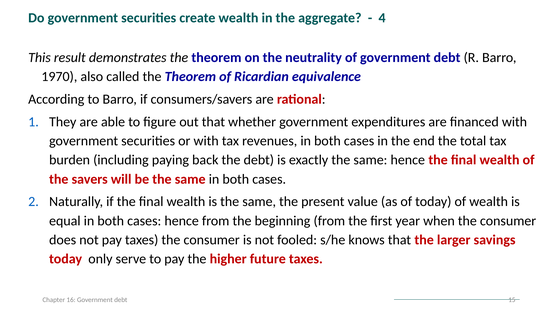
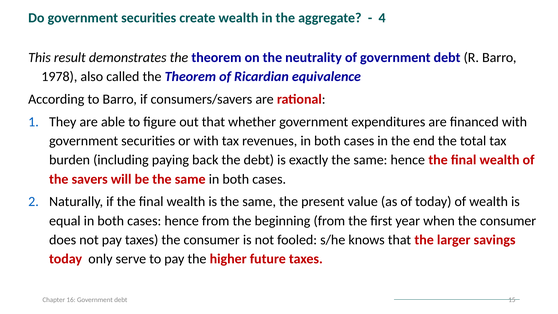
1970: 1970 -> 1978
